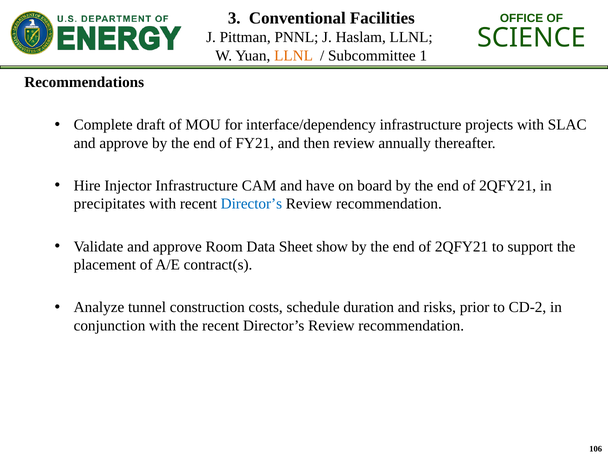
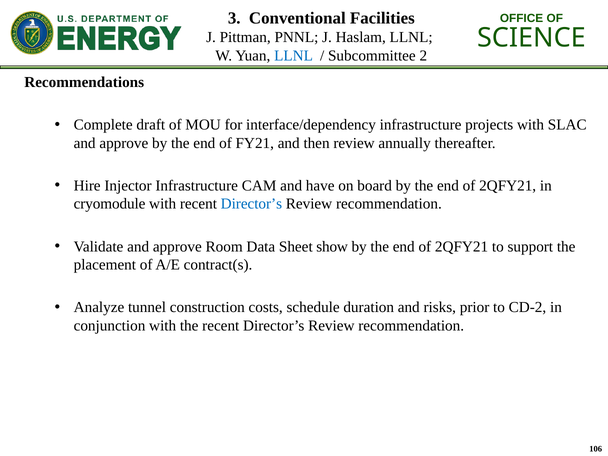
LLNL at (294, 56) colour: orange -> blue
1: 1 -> 2
precipitates: precipitates -> cryomodule
